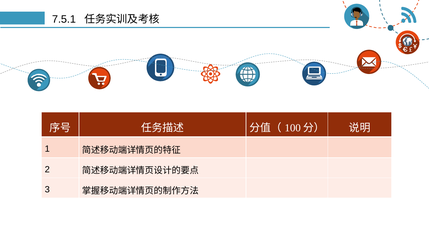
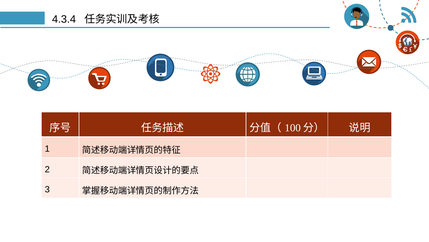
7.5.1: 7.5.1 -> 4.3.4
